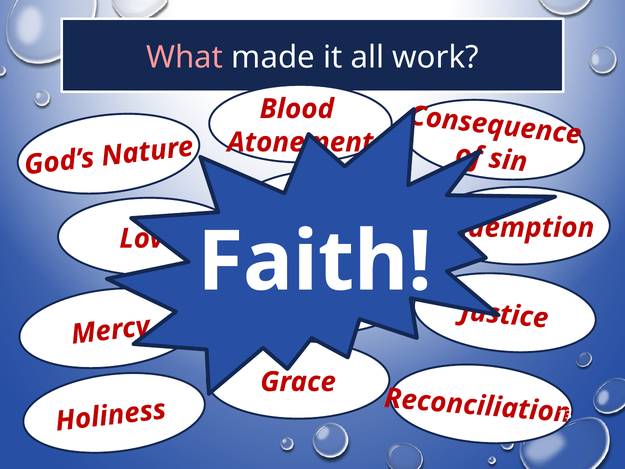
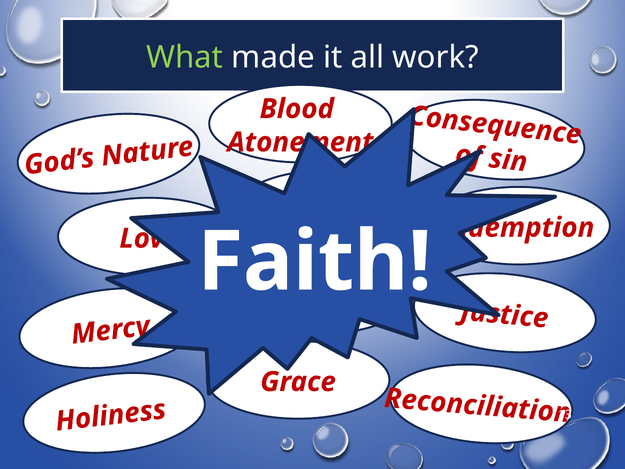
What colour: pink -> light green
